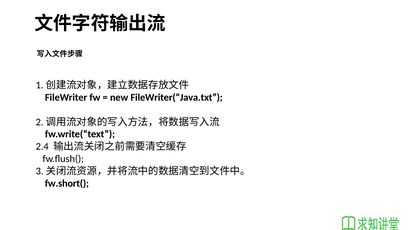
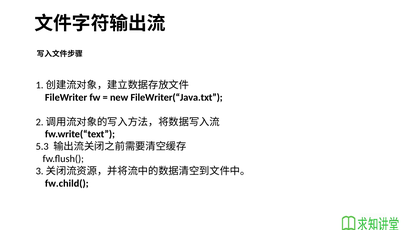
2.4: 2.4 -> 5.3
fw.short(: fw.short( -> fw.child(
